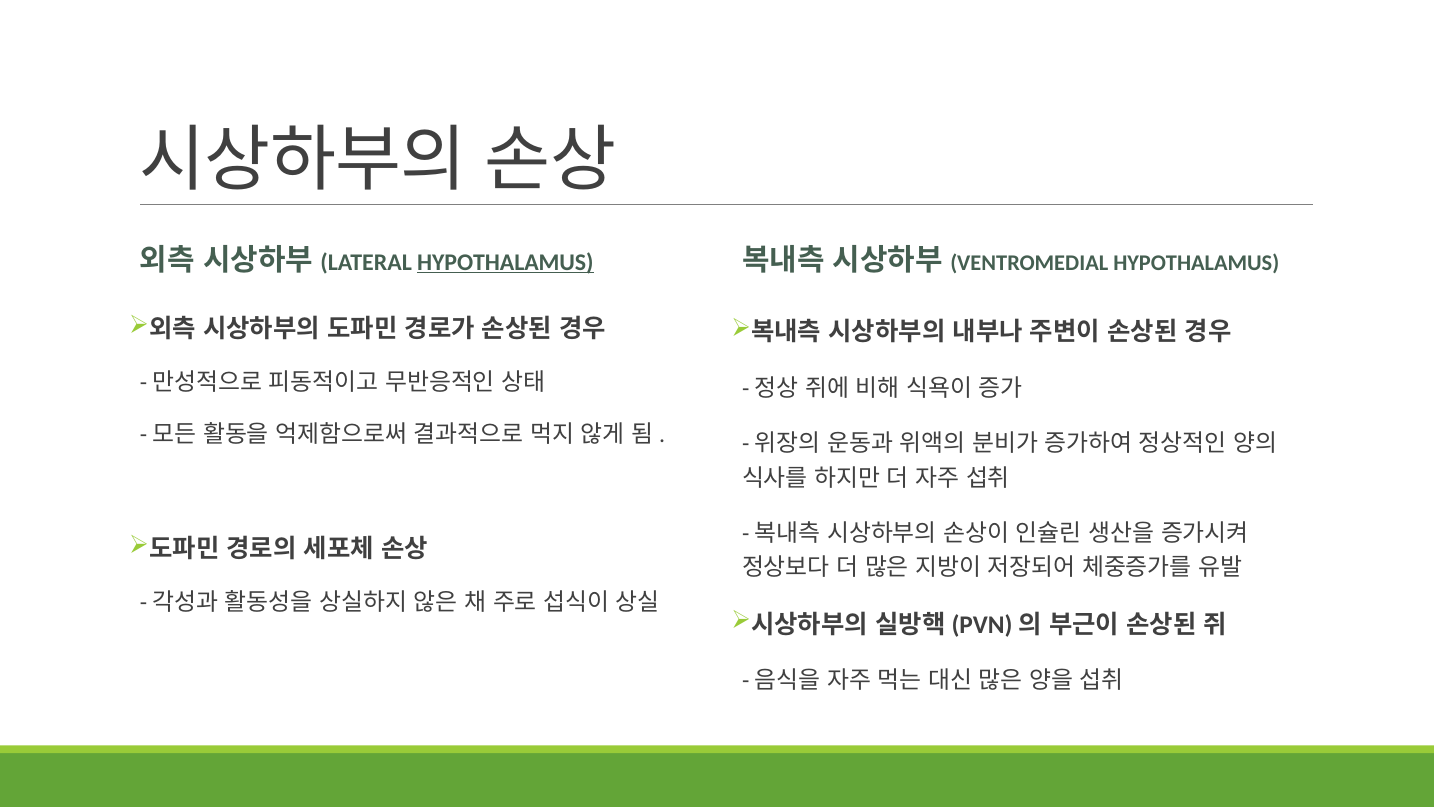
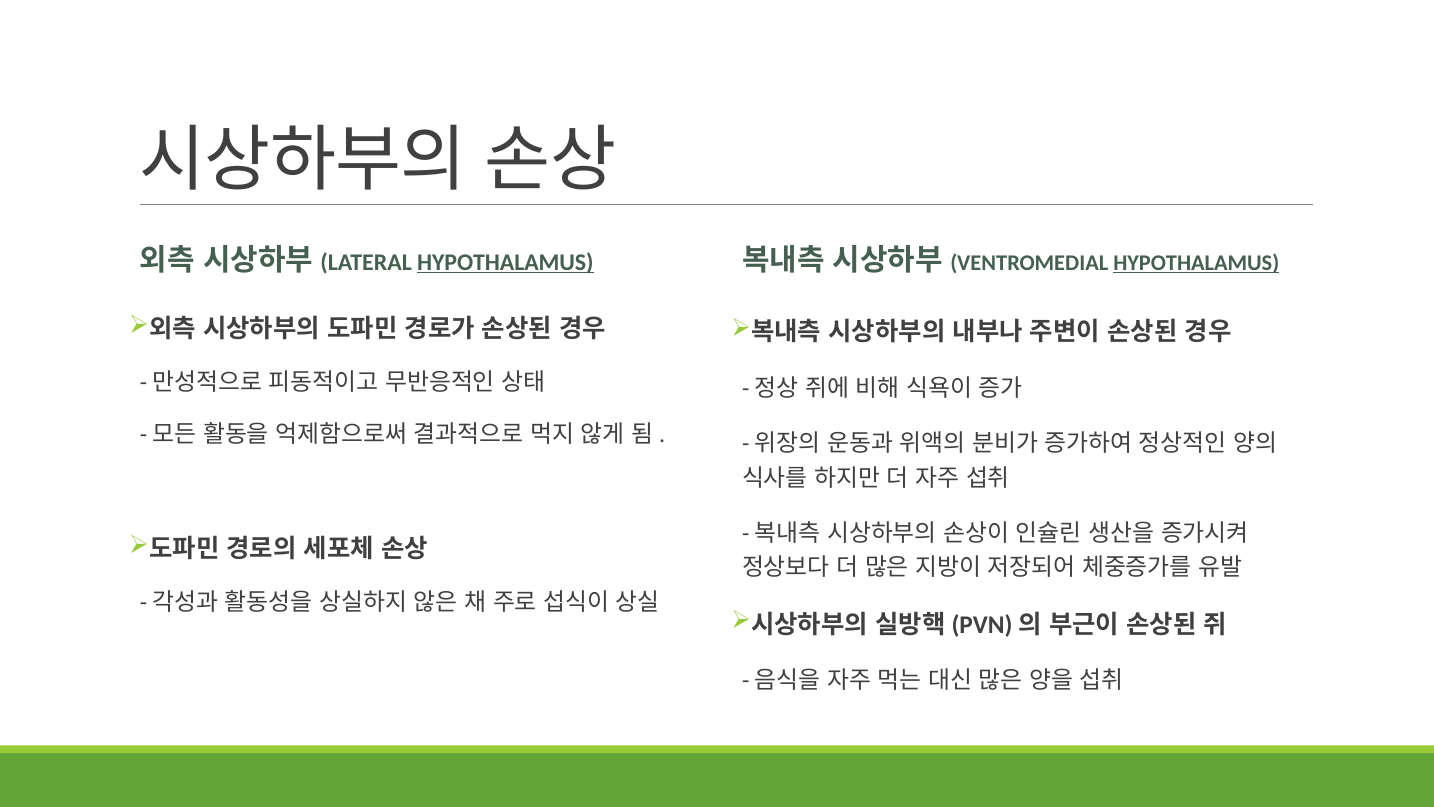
HYPOTHALAMUS at (1196, 263) underline: none -> present
